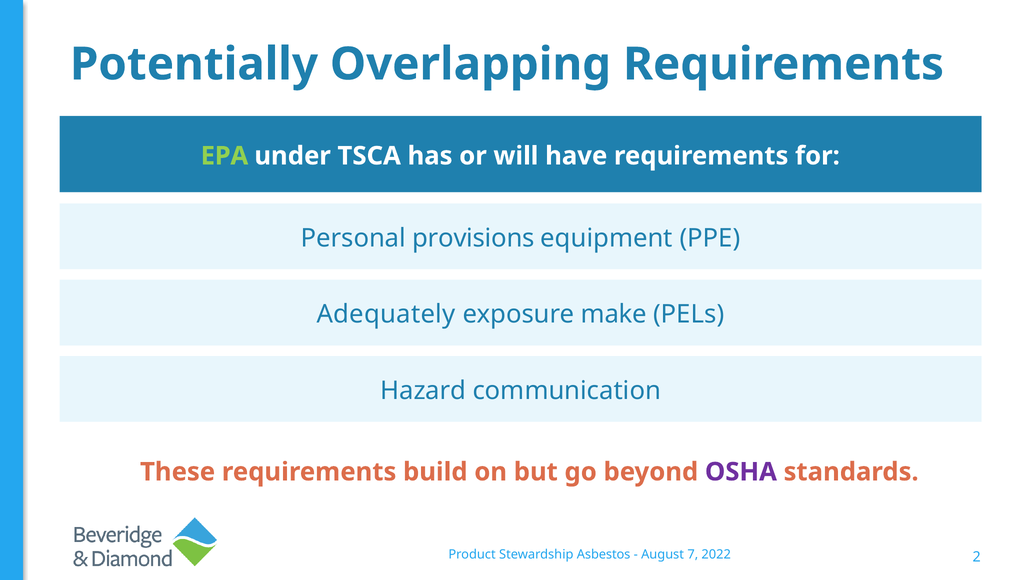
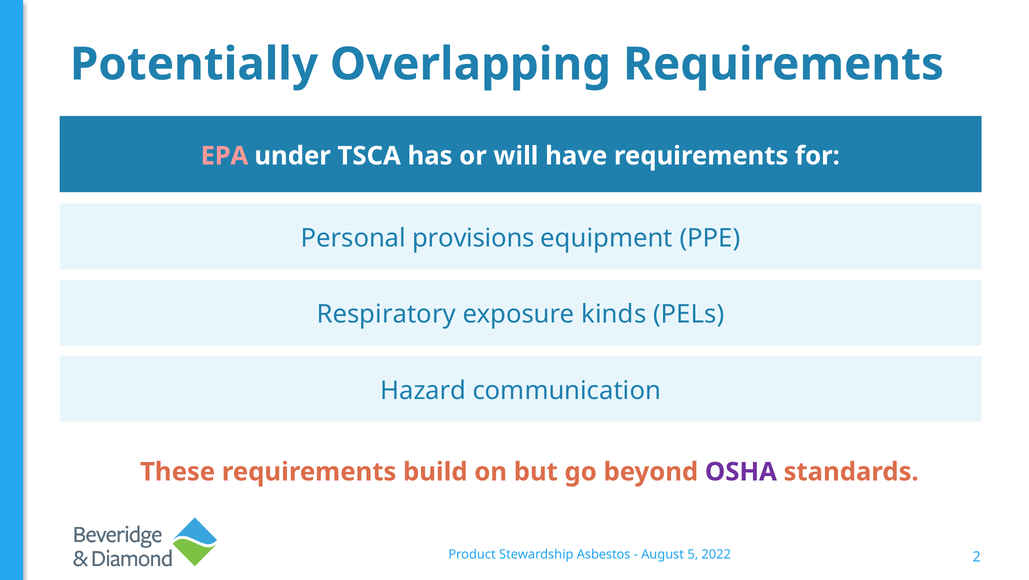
EPA colour: light green -> pink
Adequately: Adequately -> Respiratory
make: make -> kinds
7: 7 -> 5
